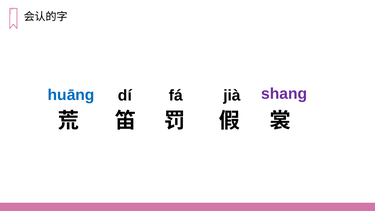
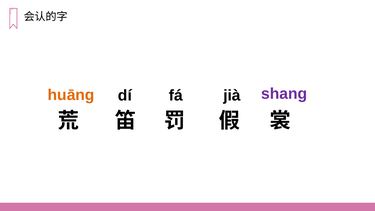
huāng colour: blue -> orange
